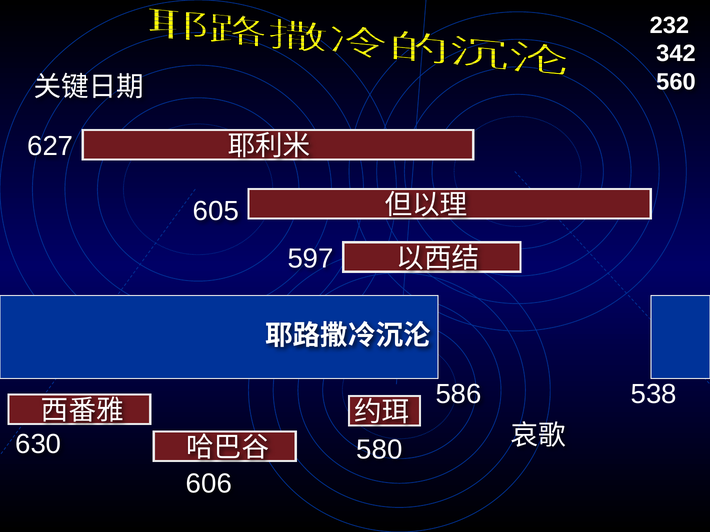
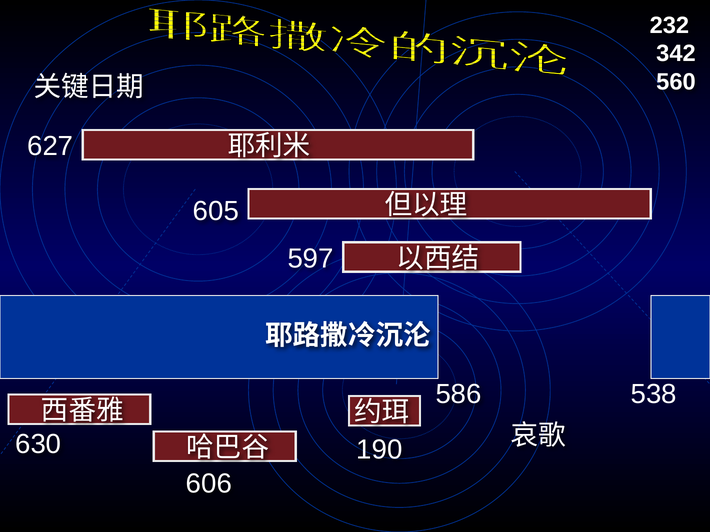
580: 580 -> 190
